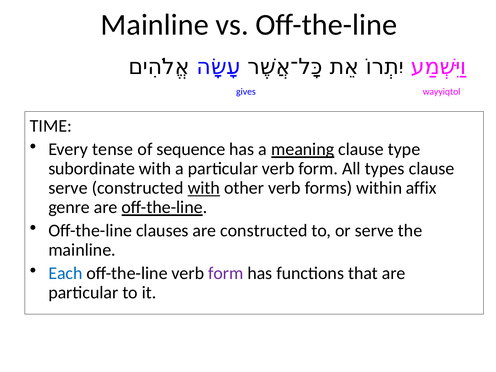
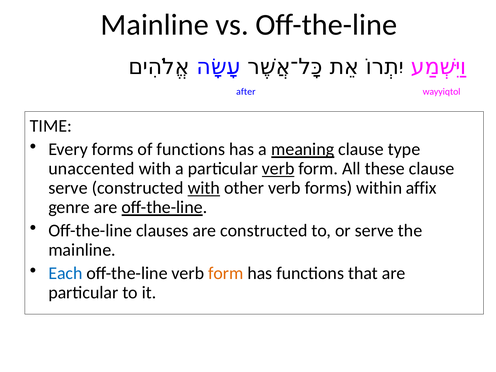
gives: gives -> after
Every tense: tense -> forms
of sequence: sequence -> functions
subordinate: subordinate -> unaccented
verb at (278, 169) underline: none -> present
types: types -> these
form at (226, 273) colour: purple -> orange
